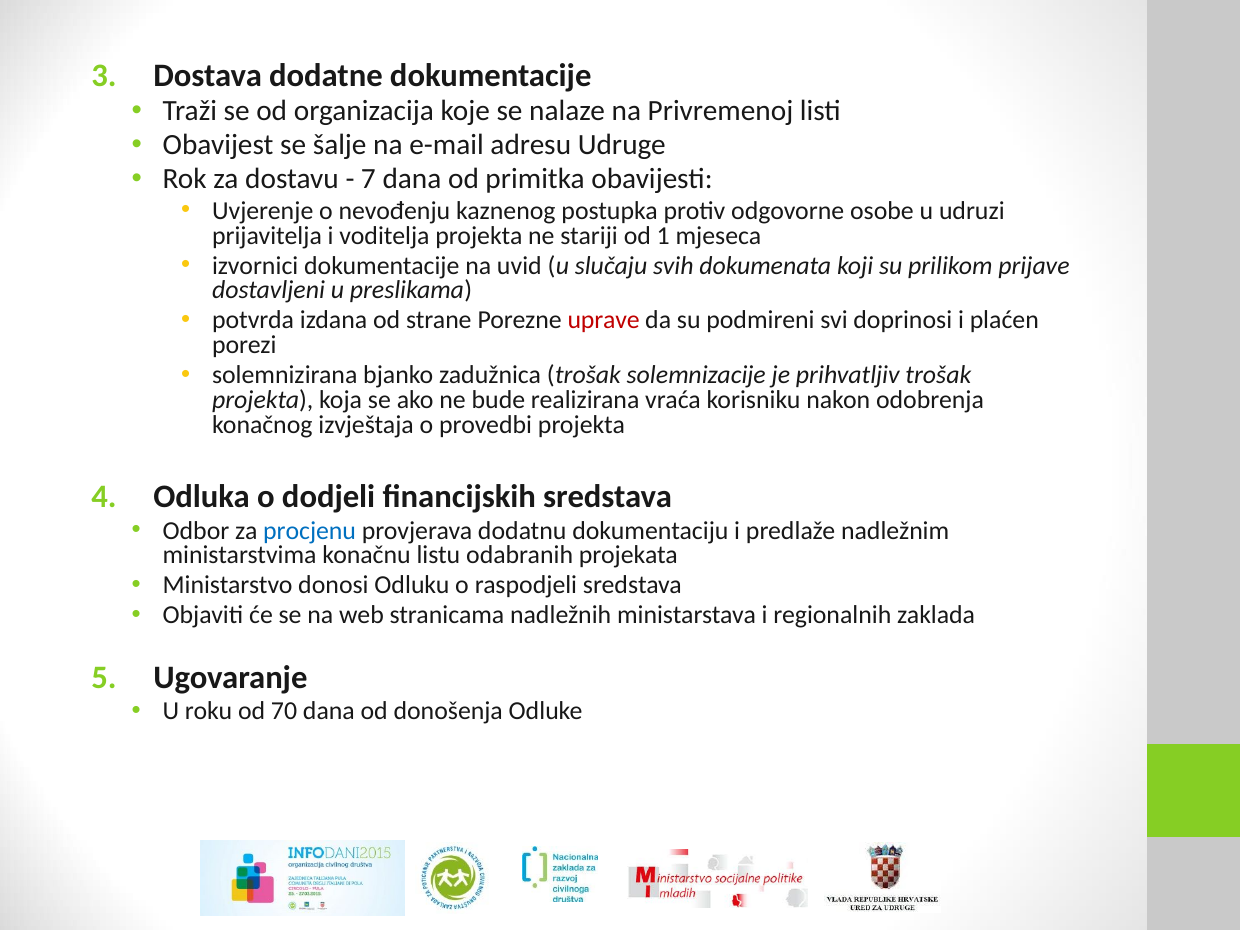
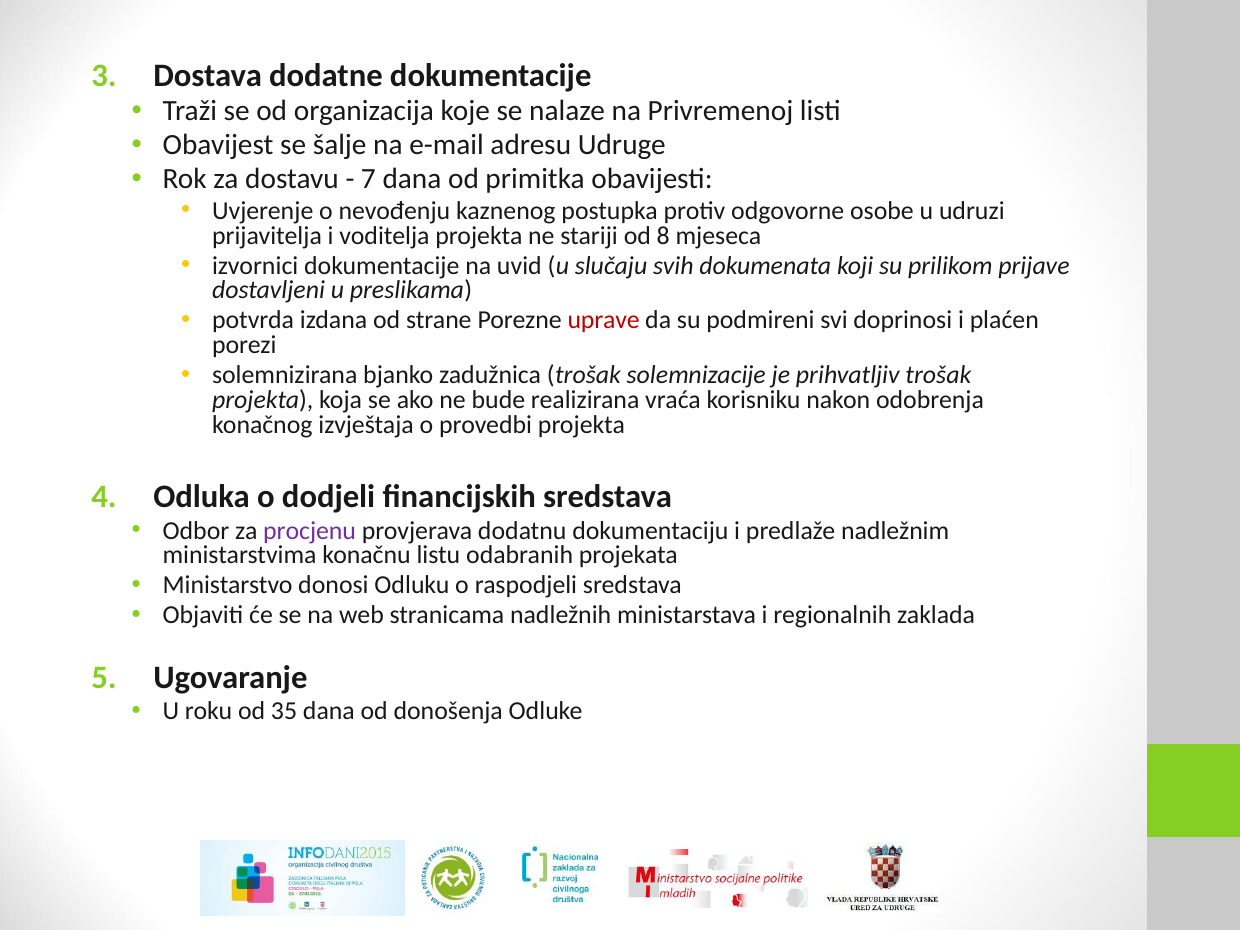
1: 1 -> 8
procjenu colour: blue -> purple
70: 70 -> 35
